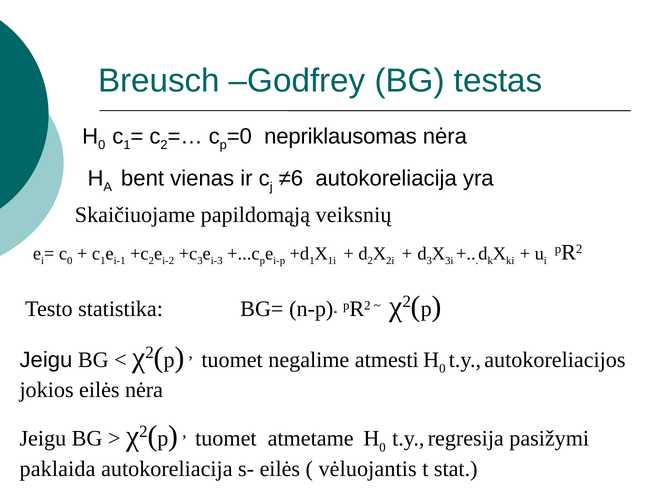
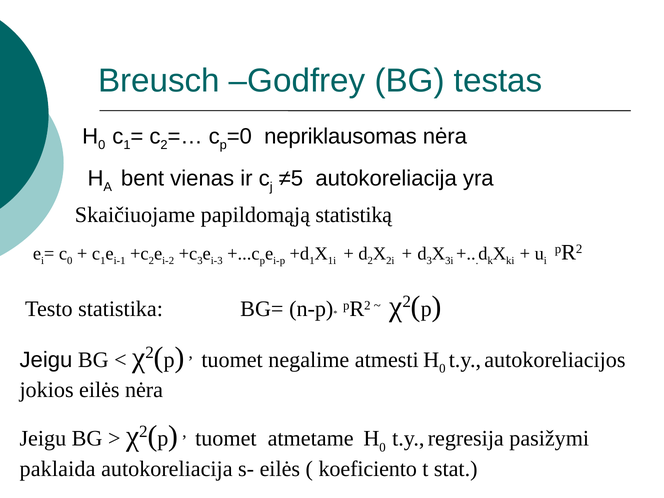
≠6: ≠6 -> ≠5
veiksnių: veiksnių -> statistiką
vėluojantis: vėluojantis -> koeficiento
